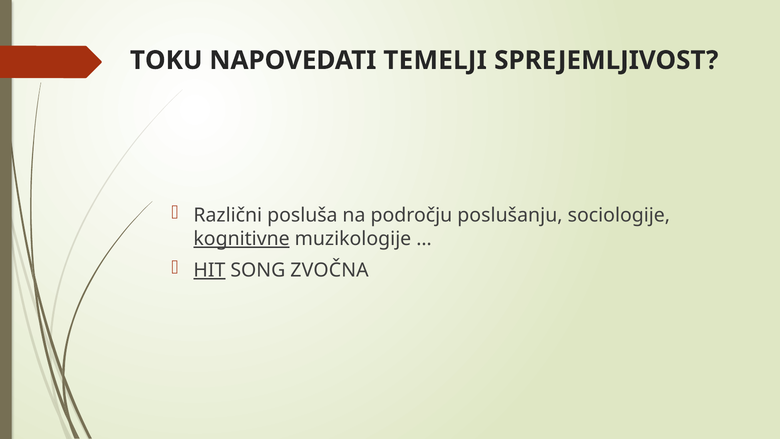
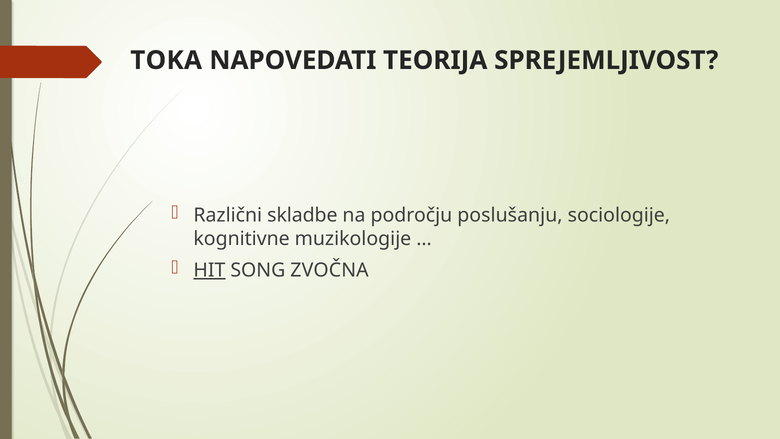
TOKU: TOKU -> TOKA
TEMELJI: TEMELJI -> TEORIJA
posluša: posluša -> skladbe
kognitivne underline: present -> none
